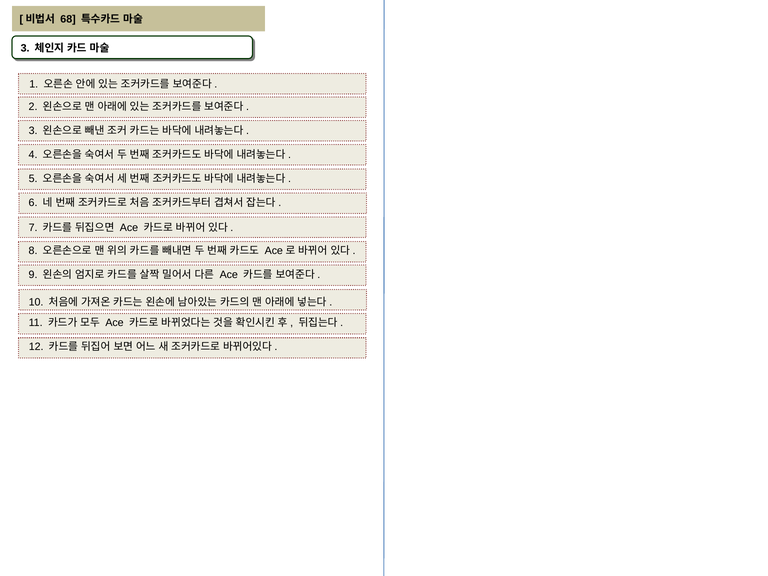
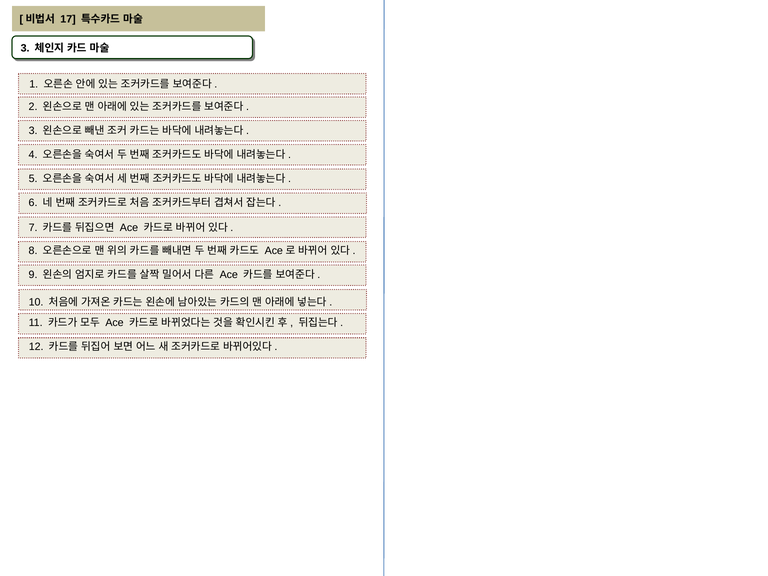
68: 68 -> 17
